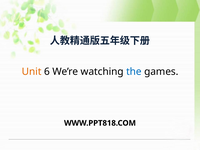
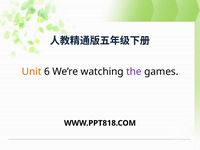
the colour: blue -> purple
